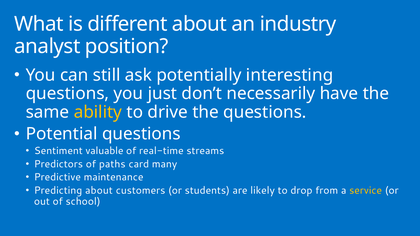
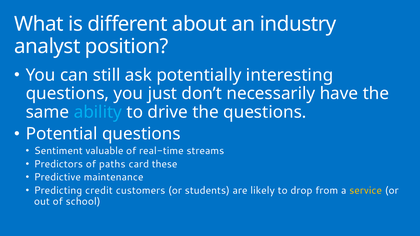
ability colour: yellow -> light blue
many: many -> these
Predicting about: about -> credit
